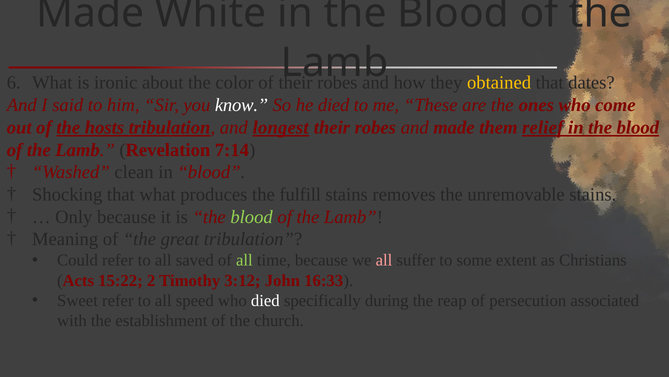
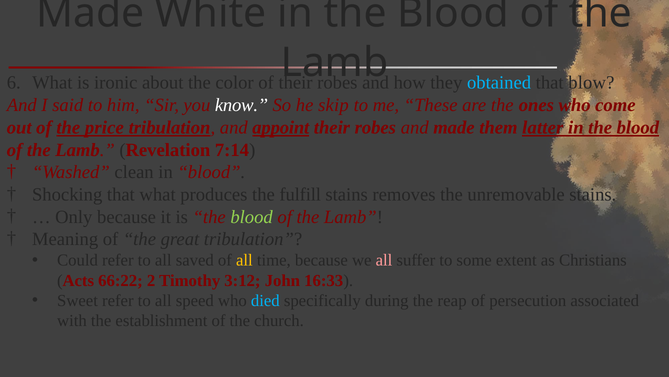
obtained colour: yellow -> light blue
dates: dates -> blow
he died: died -> skip
hosts: hosts -> price
longest: longest -> appoint
relief: relief -> latter
all at (244, 260) colour: light green -> yellow
15:22: 15:22 -> 66:22
died at (265, 300) colour: white -> light blue
